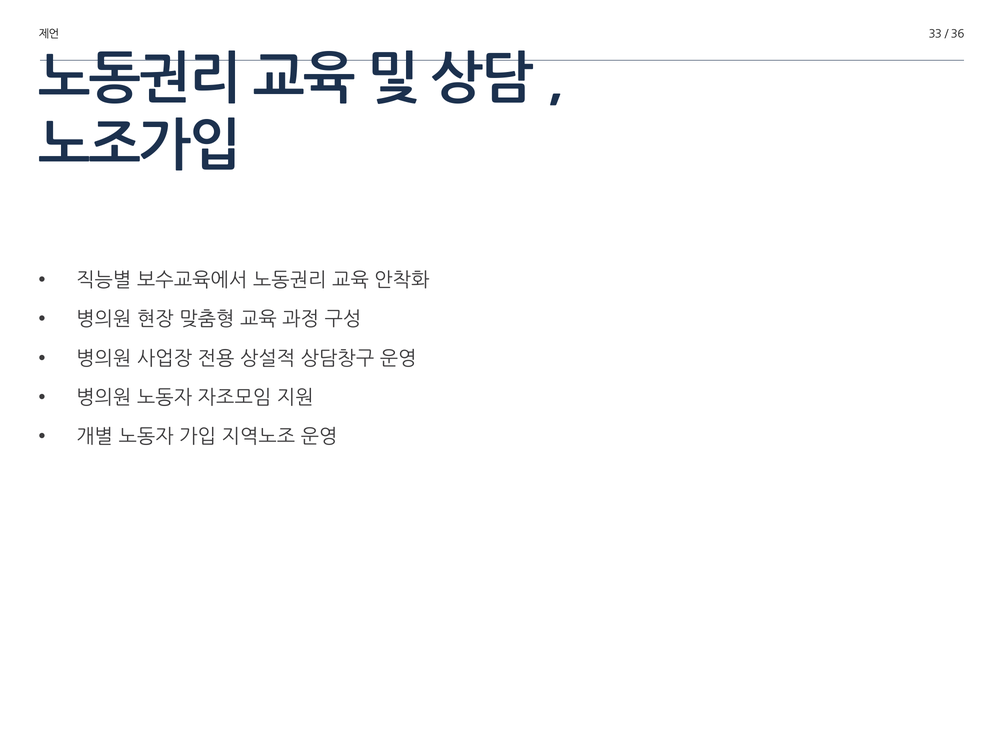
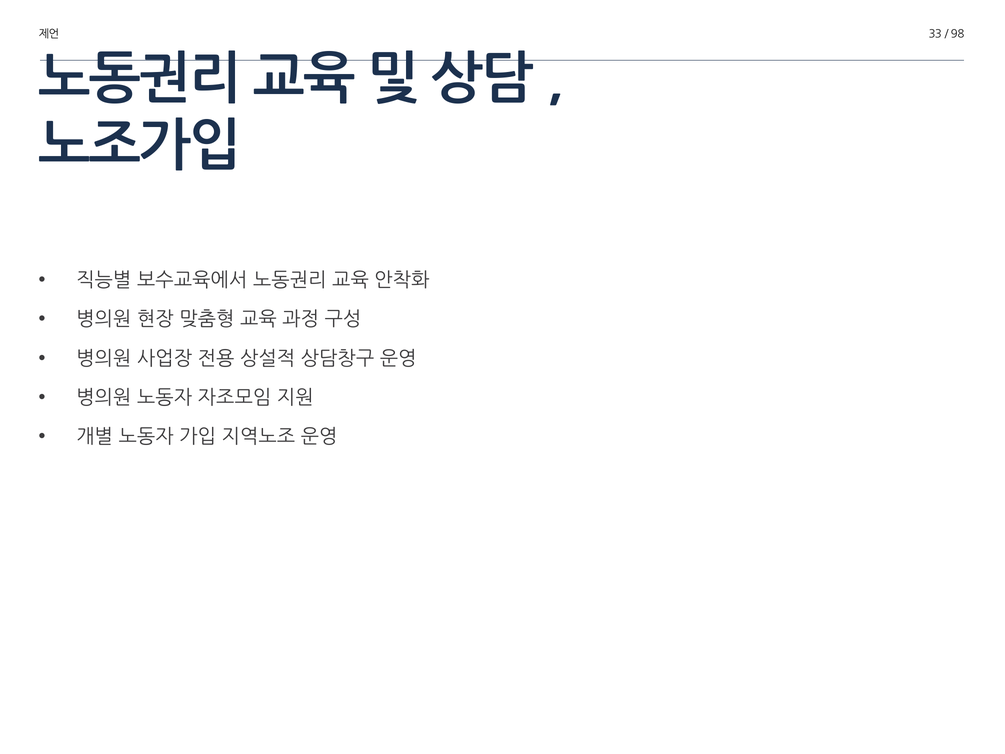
36: 36 -> 98
